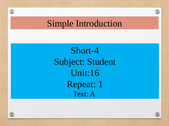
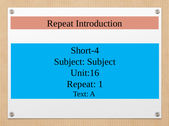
Simple at (60, 24): Simple -> Repeat
Subject Student: Student -> Subject
